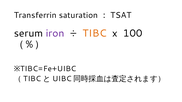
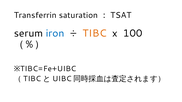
iron colour: purple -> blue
